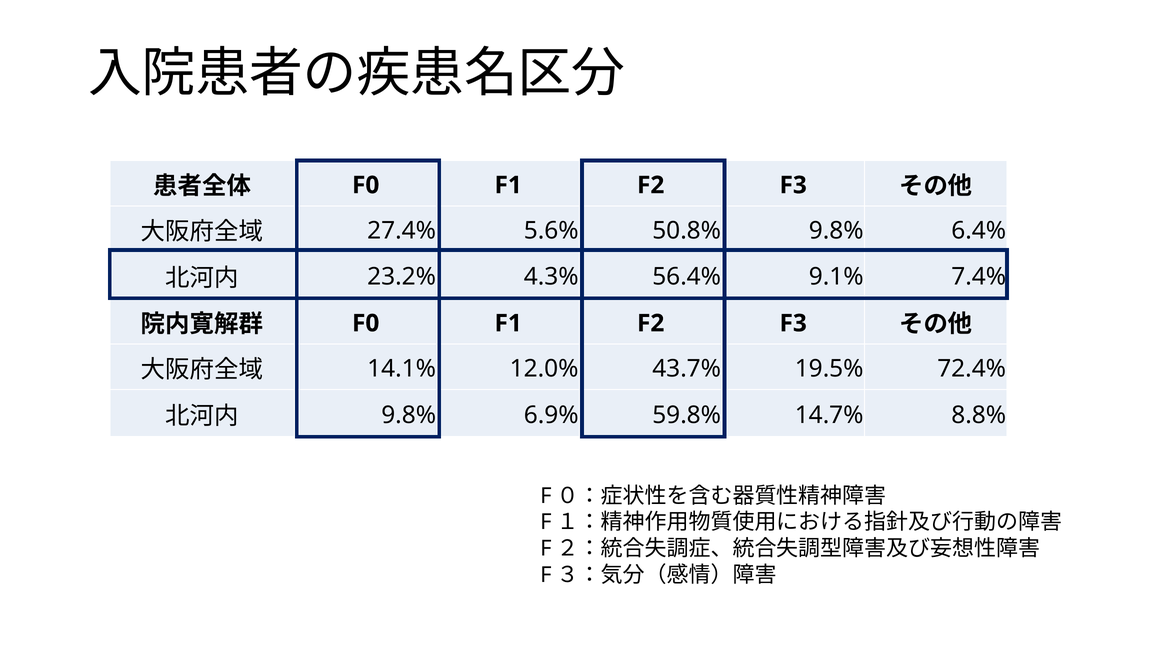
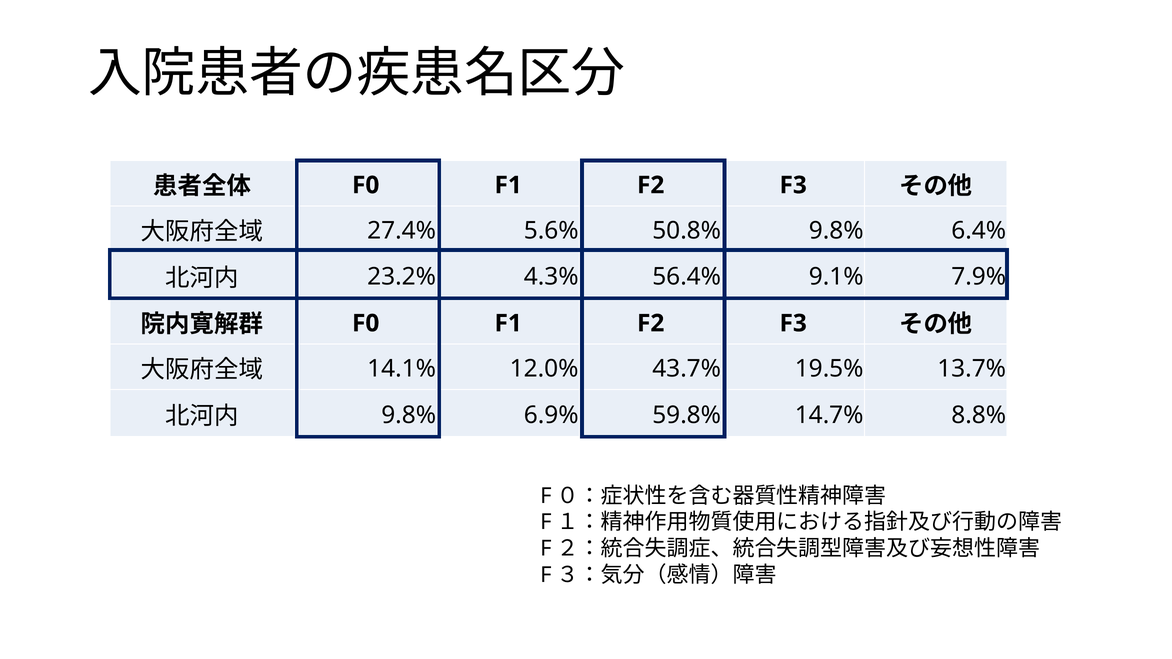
7.4%: 7.4% -> 7.9%
72.4%: 72.4% -> 13.7%
